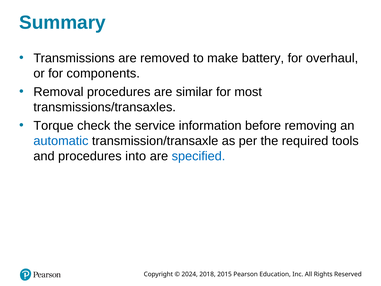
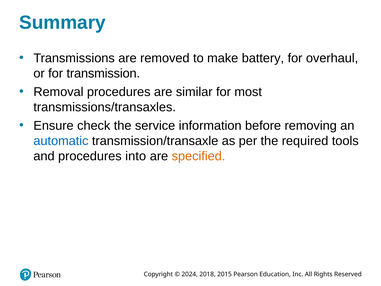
components: components -> transmission
Torque: Torque -> Ensure
specified colour: blue -> orange
